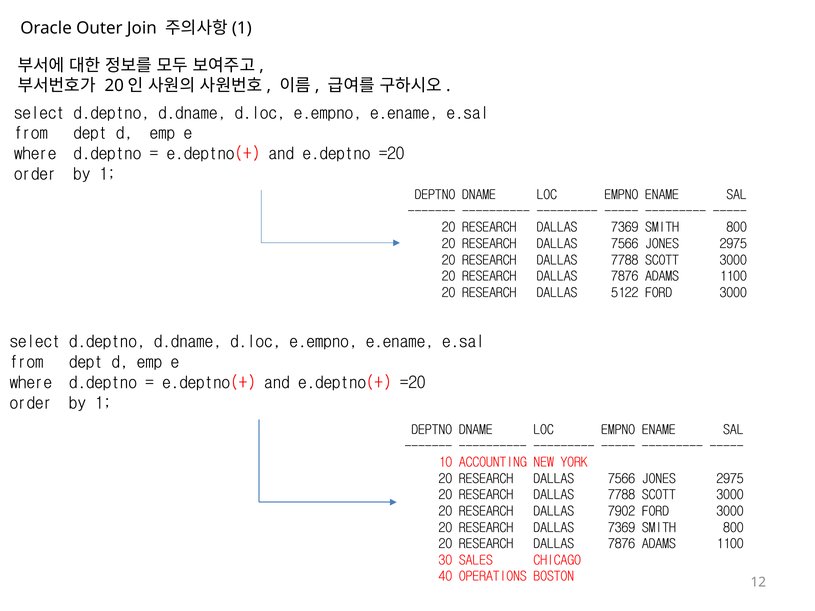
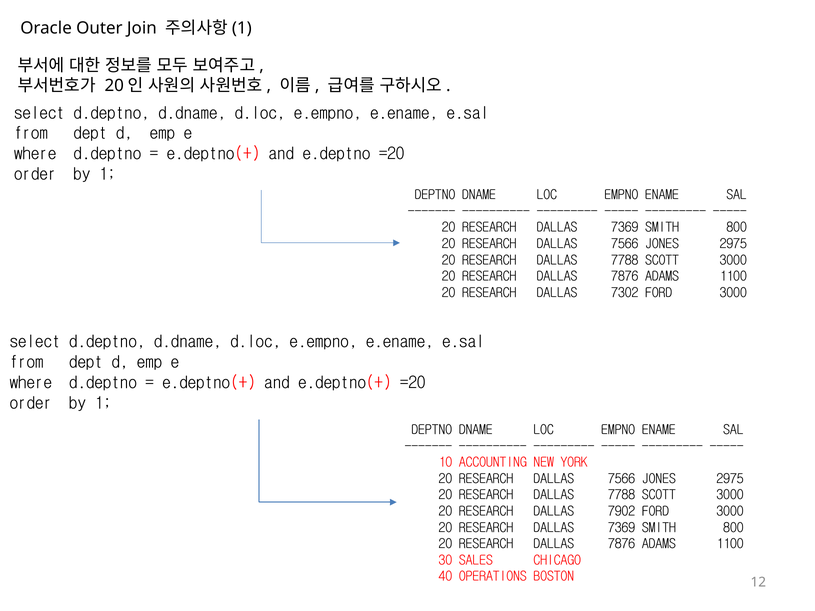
5122: 5122 -> 7302
